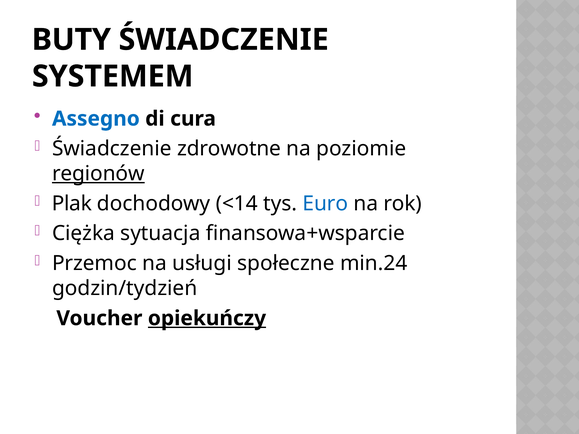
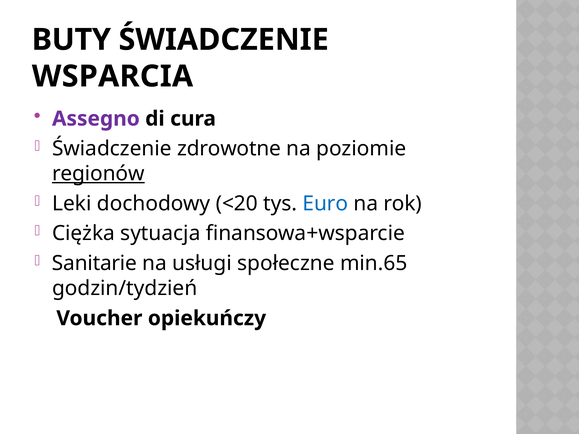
SYSTEMEM: SYSTEMEM -> WSPARCIA
Assegno colour: blue -> purple
Plak: Plak -> Leki
<14: <14 -> <20
Przemoc: Przemoc -> Sanitarie
min.24: min.24 -> min.65
opiekuńczy underline: present -> none
